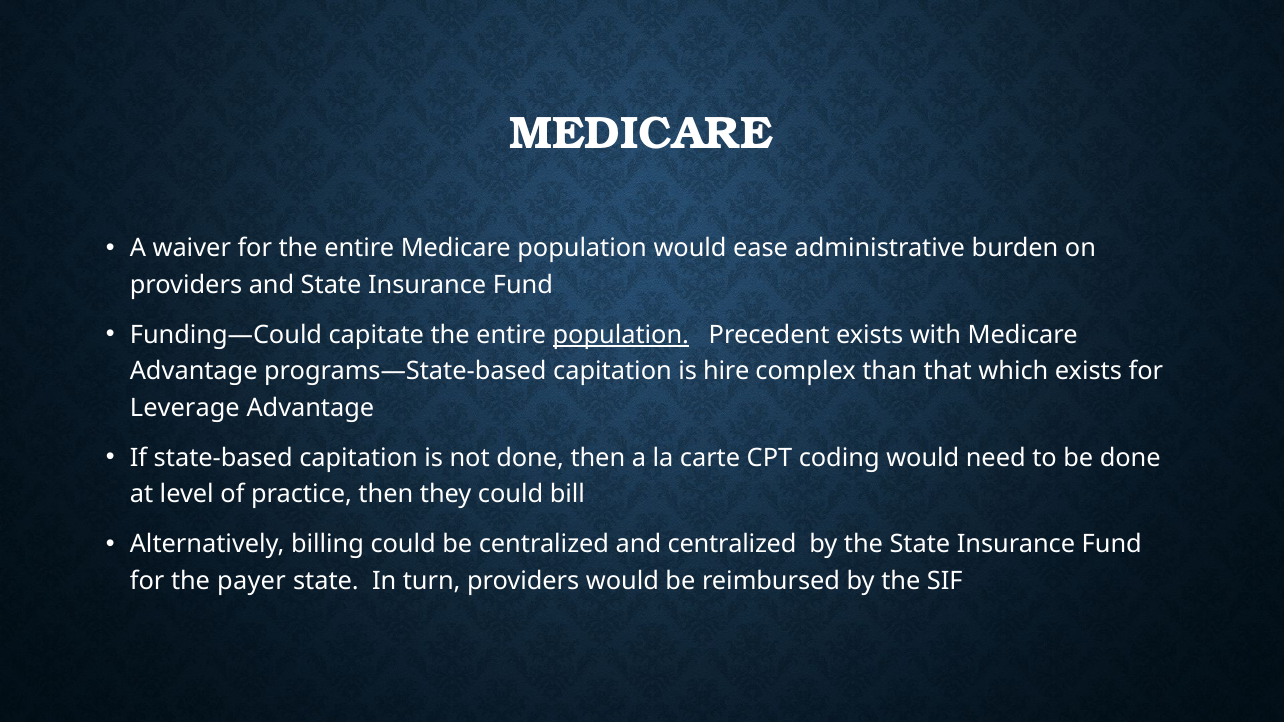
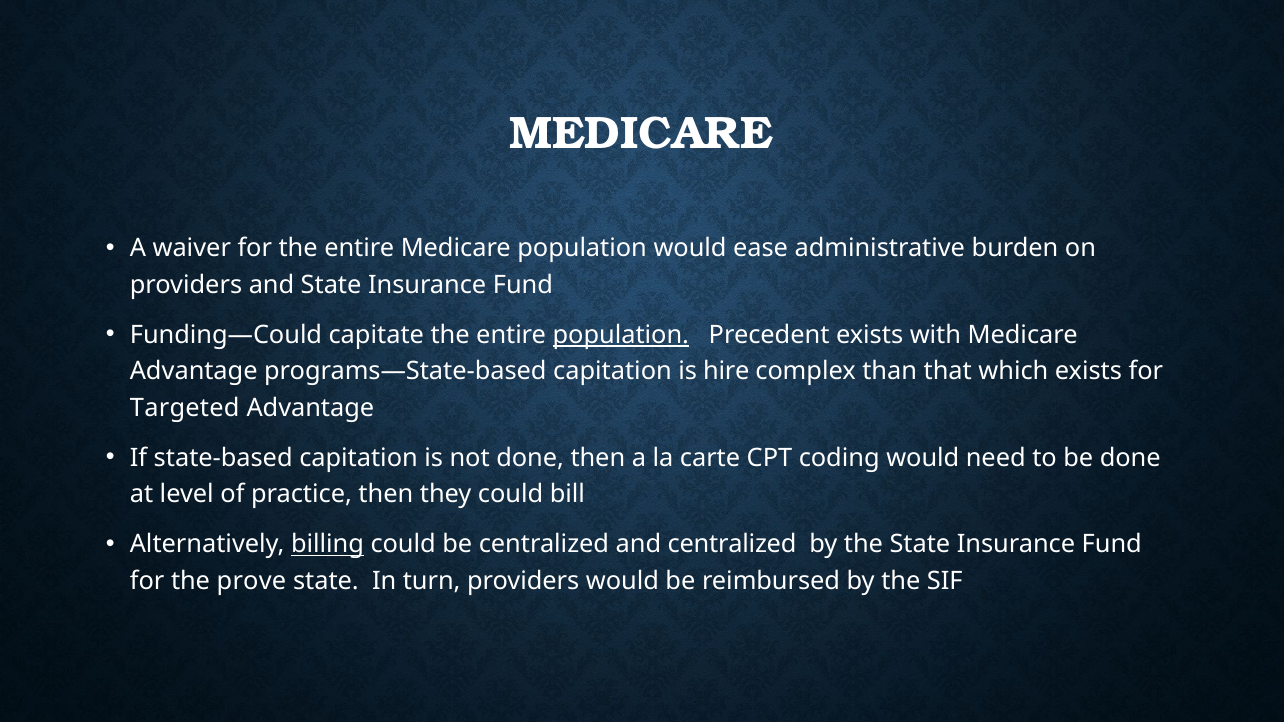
Leverage: Leverage -> Targeted
billing underline: none -> present
payer: payer -> prove
